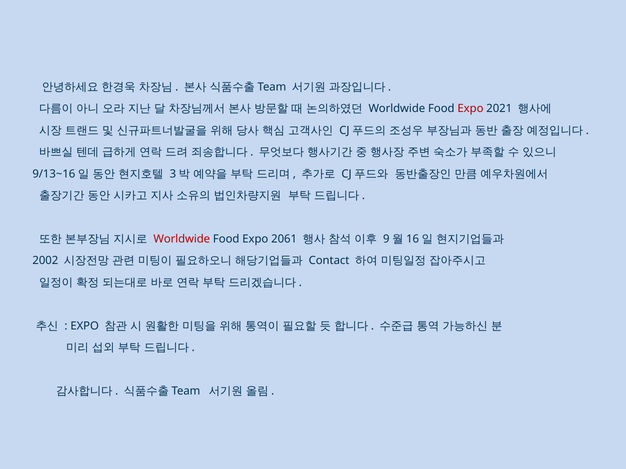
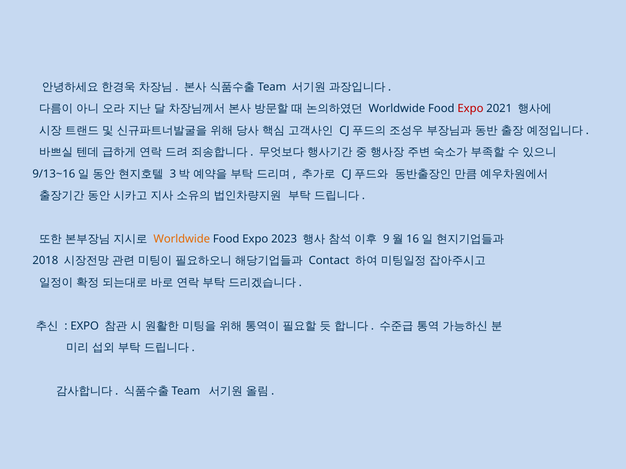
Worldwide at (182, 239) colour: red -> orange
2061: 2061 -> 2023
2002: 2002 -> 2018
